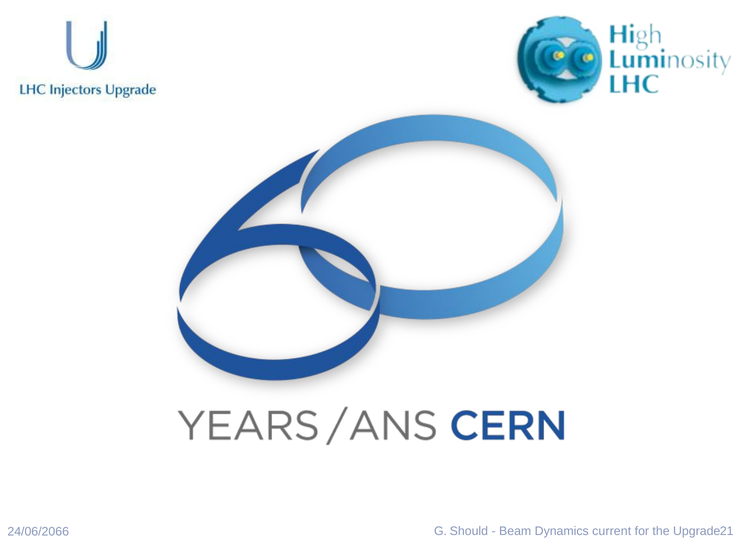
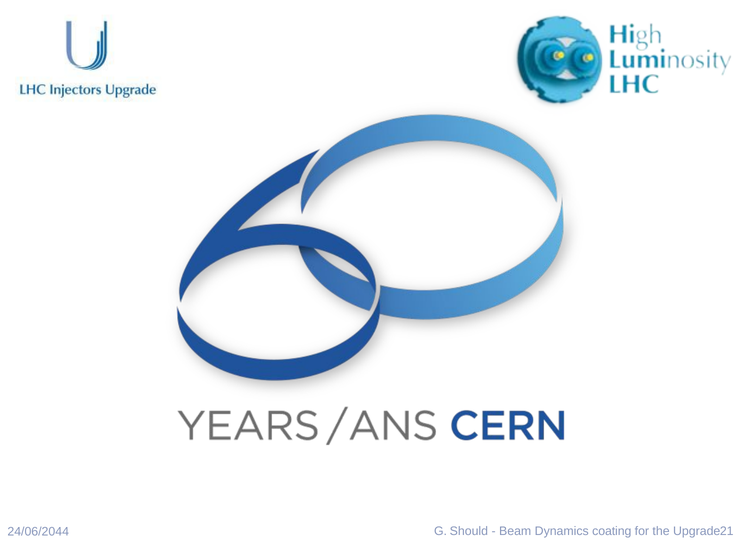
24/06/2066: 24/06/2066 -> 24/06/2044
current: current -> coating
